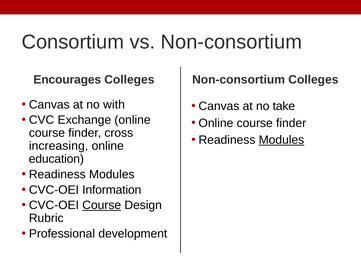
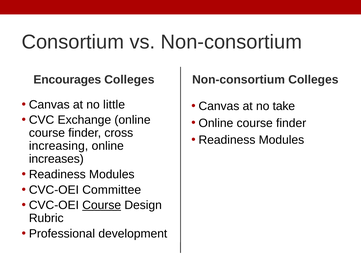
with: with -> little
Modules at (281, 140) underline: present -> none
education: education -> increases
Information: Information -> Committee
